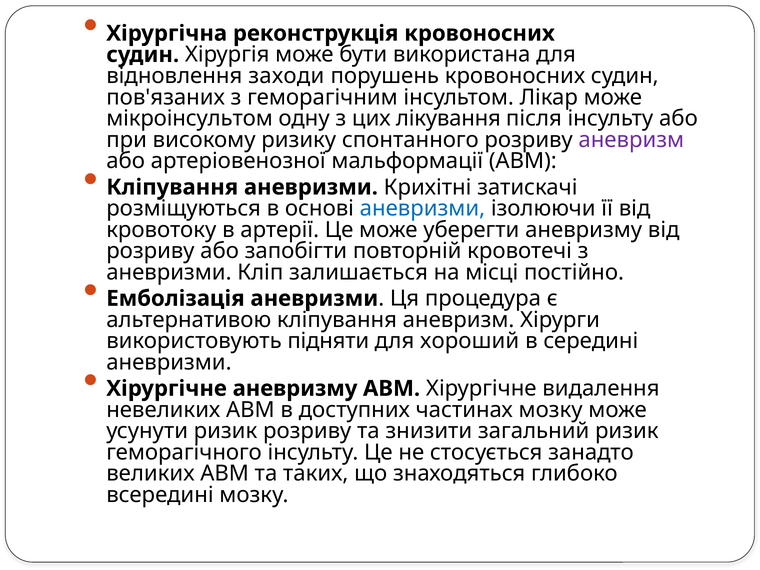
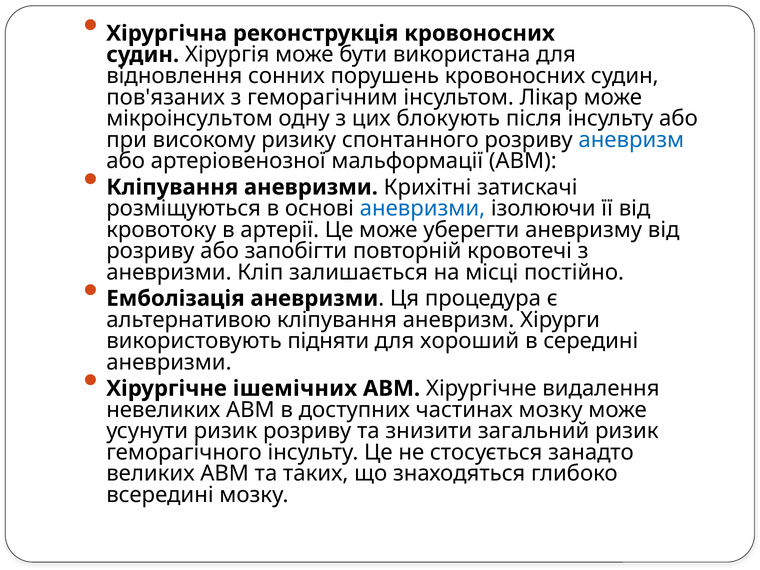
заходи: заходи -> сонних
лікування: лікування -> блокують
аневризм at (631, 140) colour: purple -> blue
Хірургічне аневризму: аневризму -> ішемічних
